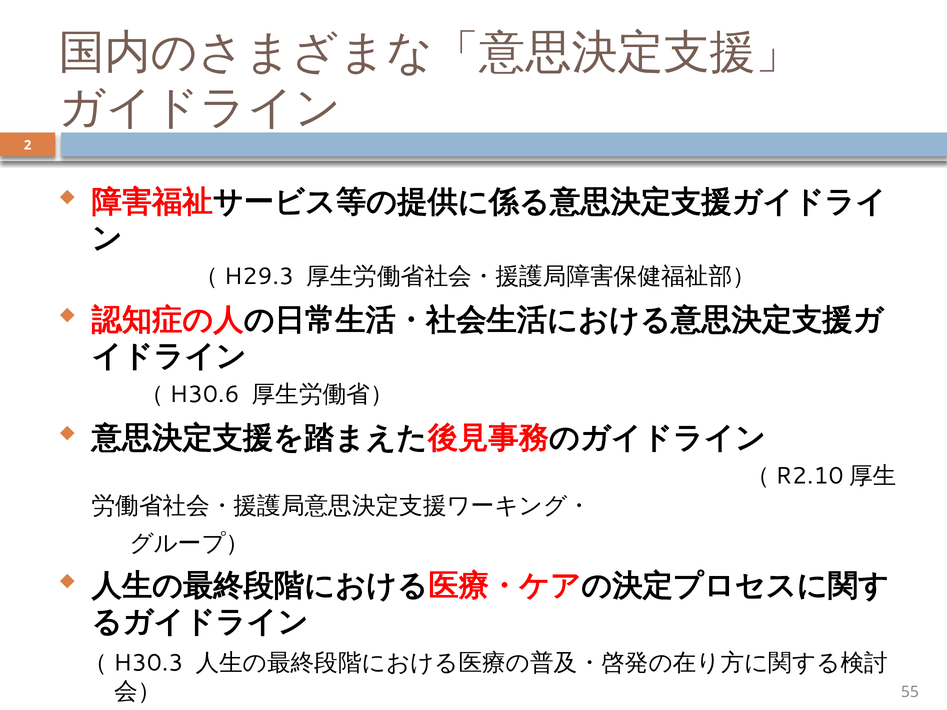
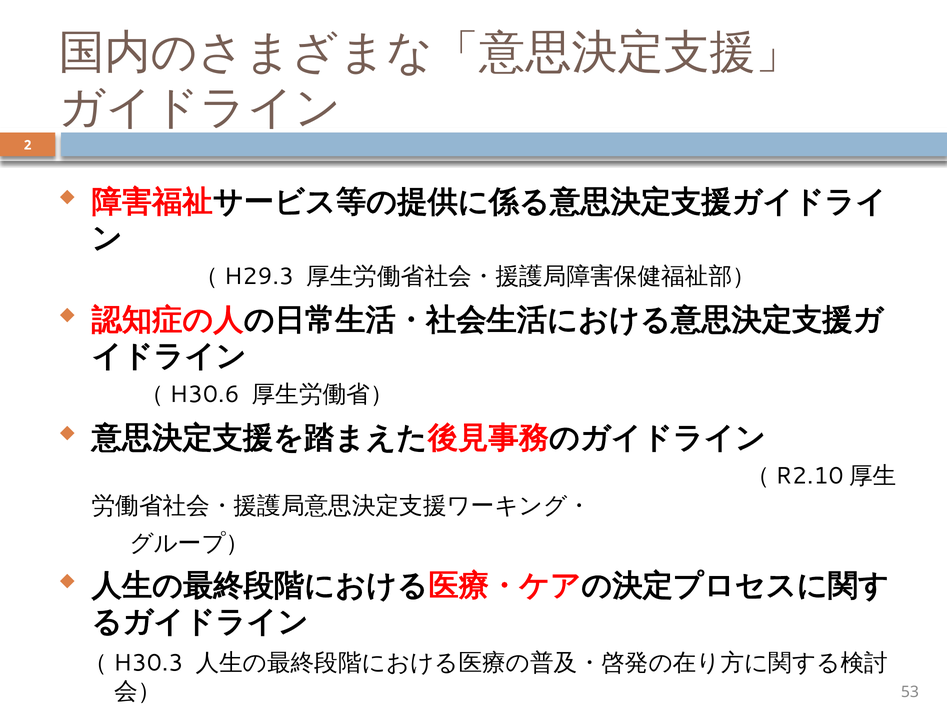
55: 55 -> 53
